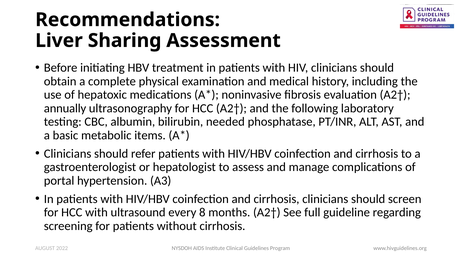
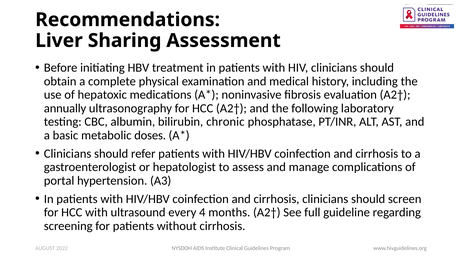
needed: needed -> chronic
items: items -> doses
8: 8 -> 4
